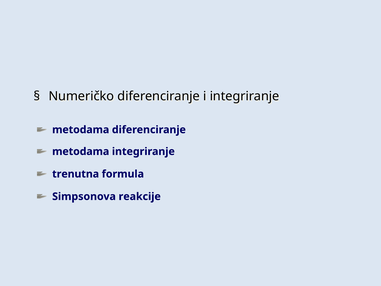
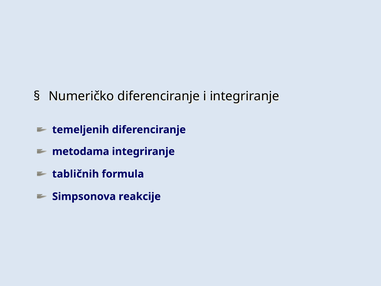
metodama at (81, 130): metodama -> temeljenih
trenutna: trenutna -> tabličnih
